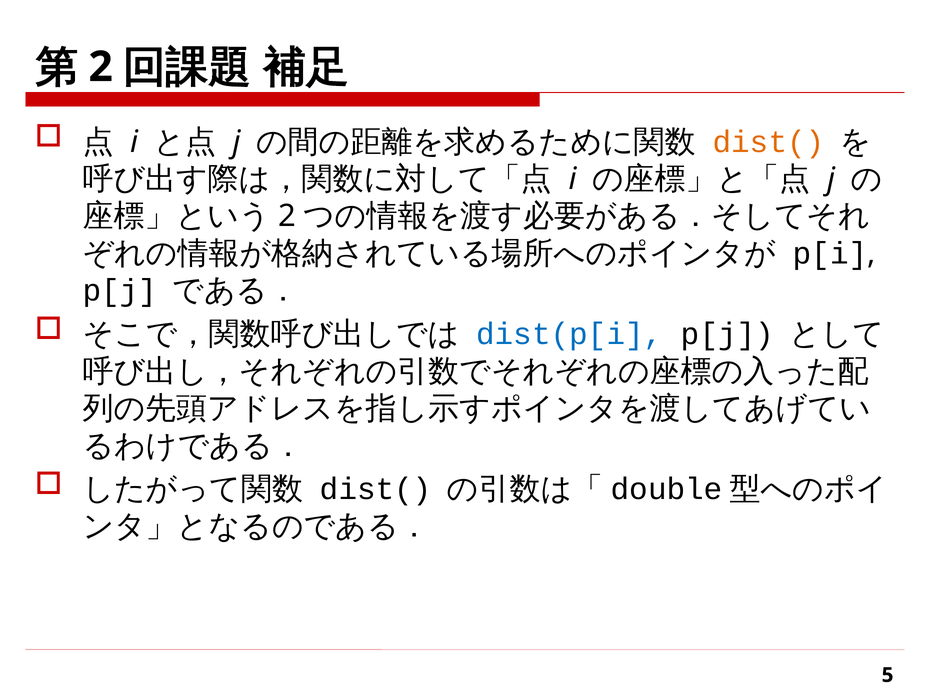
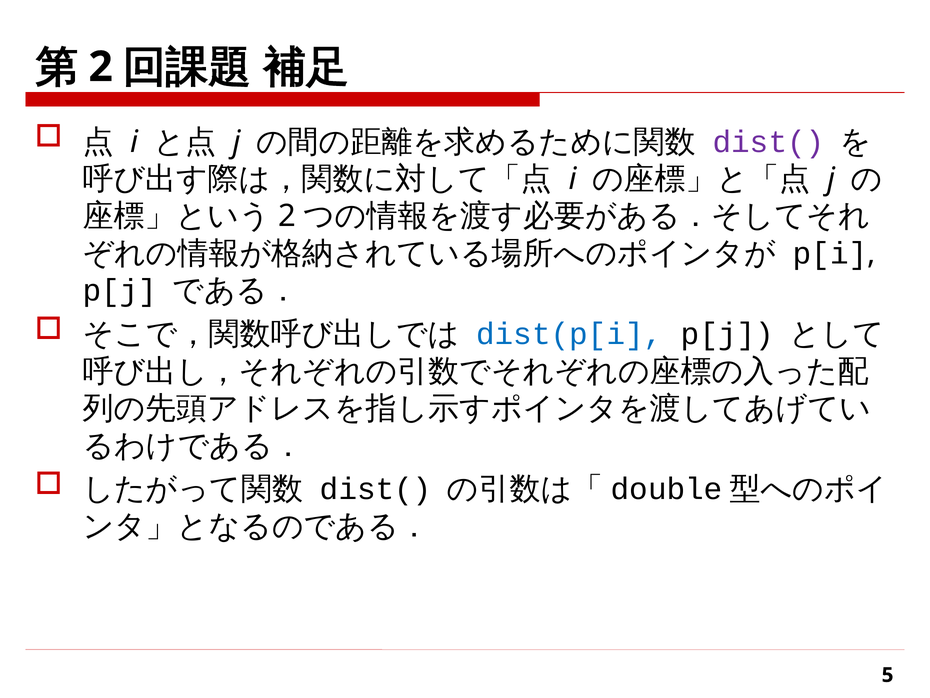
dist( at (769, 142) colour: orange -> purple
